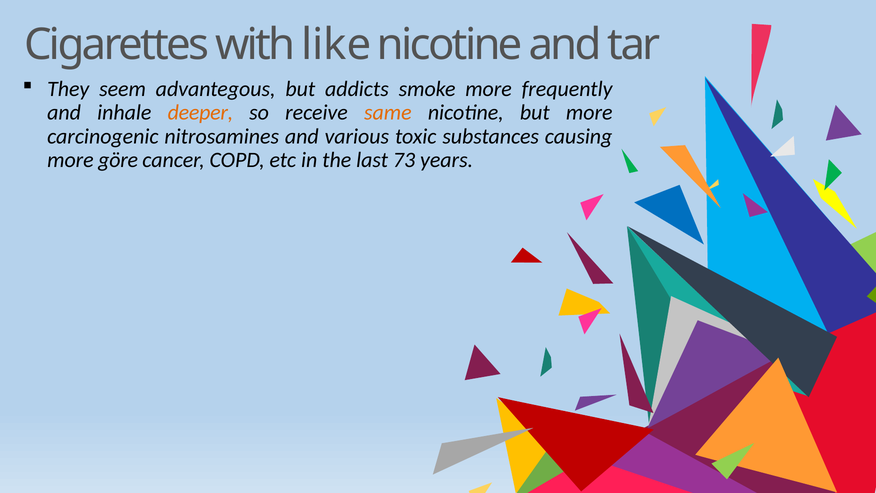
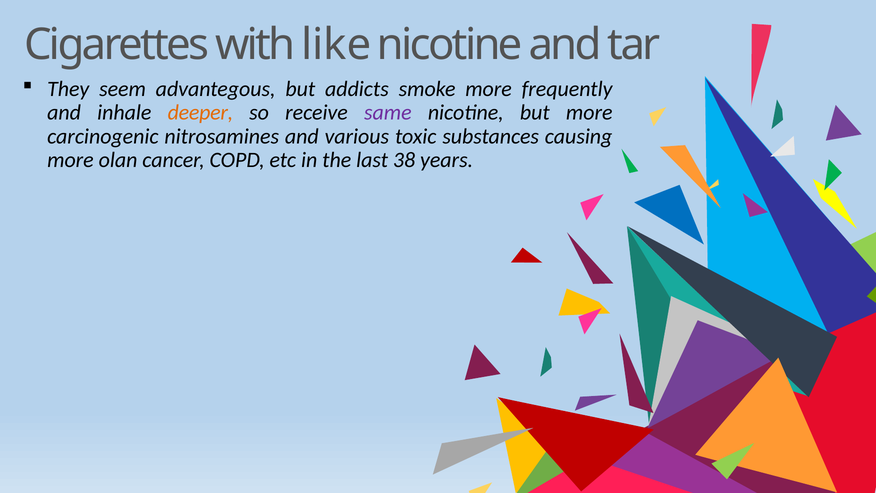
same colour: orange -> purple
göre: göre -> olan
73: 73 -> 38
